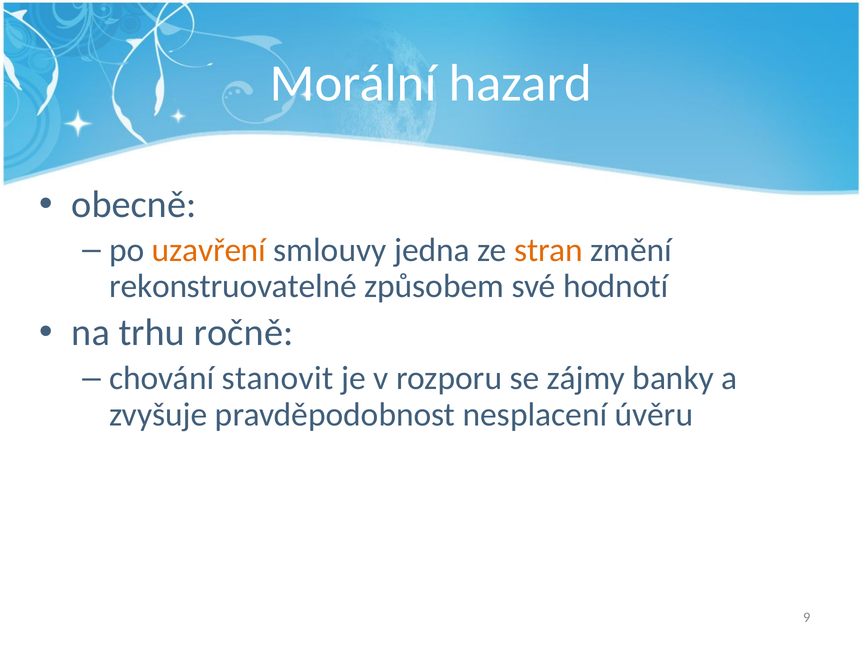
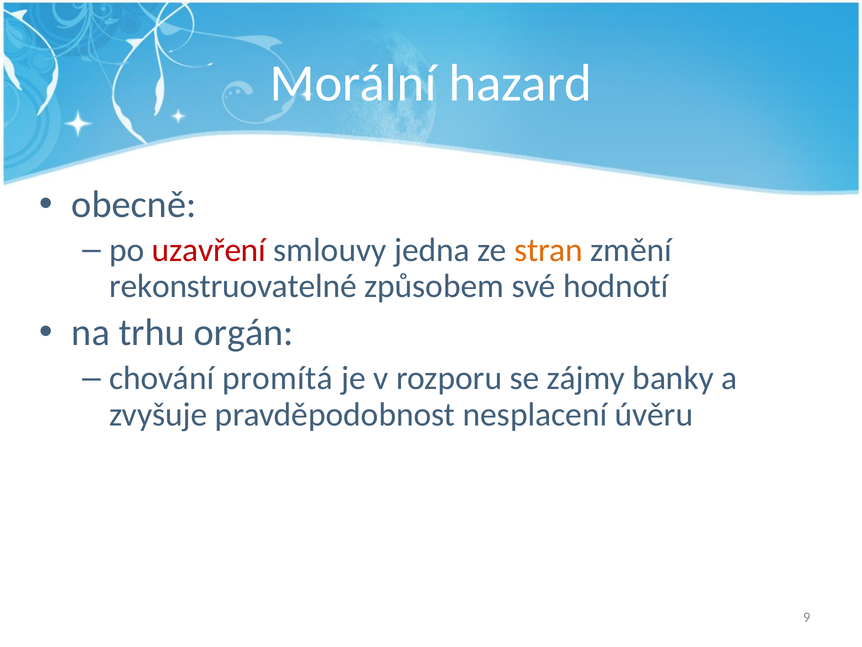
uzavření colour: orange -> red
ročně: ročně -> orgán
stanovit: stanovit -> promítá
